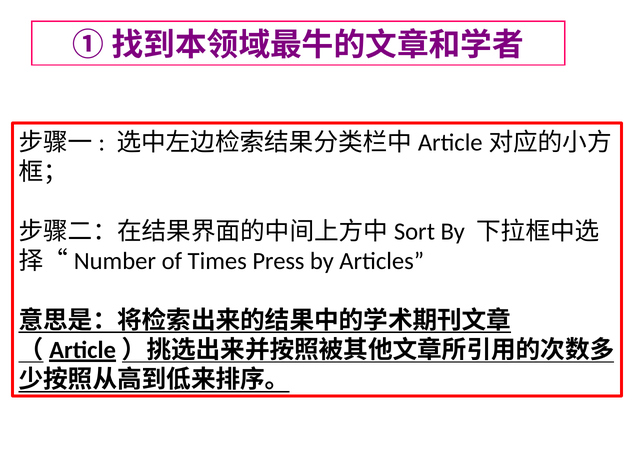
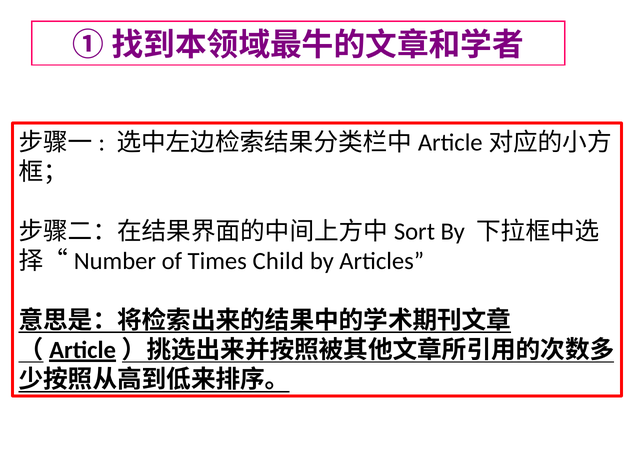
Press: Press -> Child
